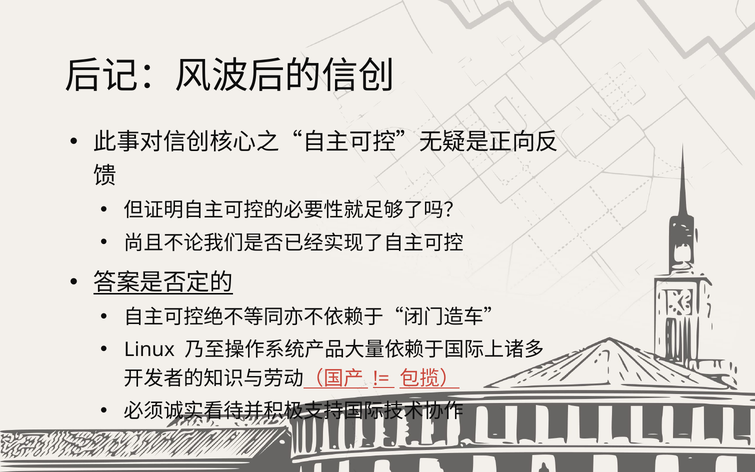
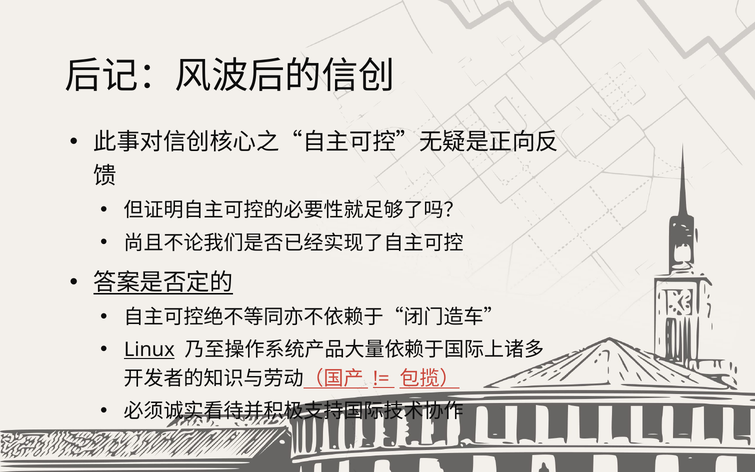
Linux underline: none -> present
